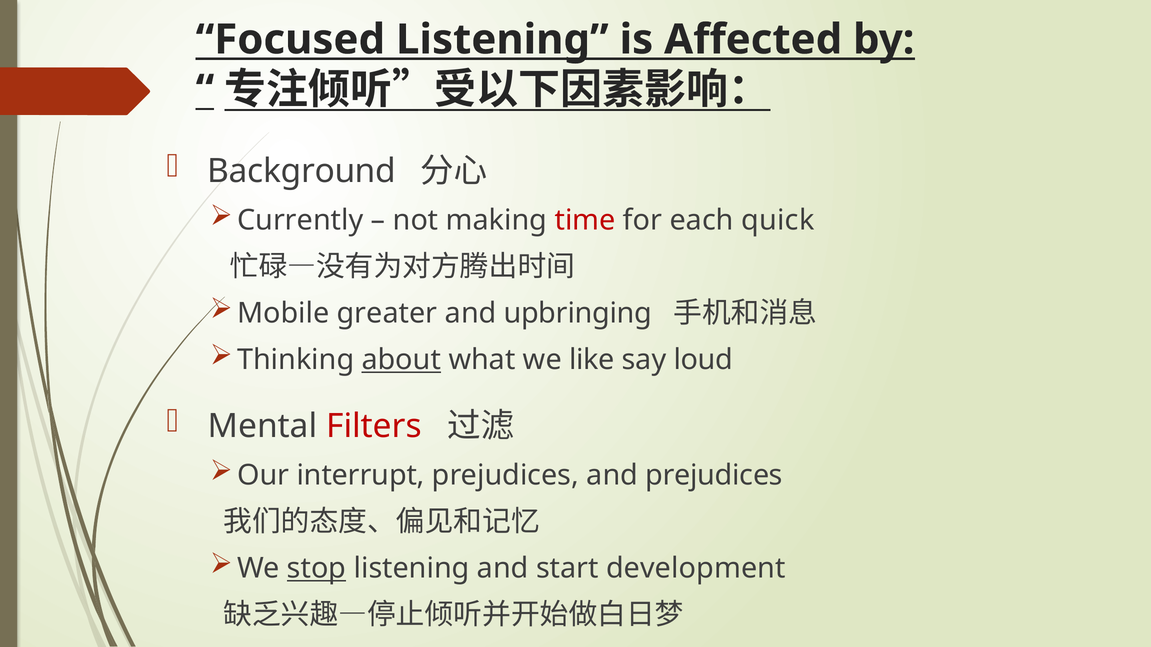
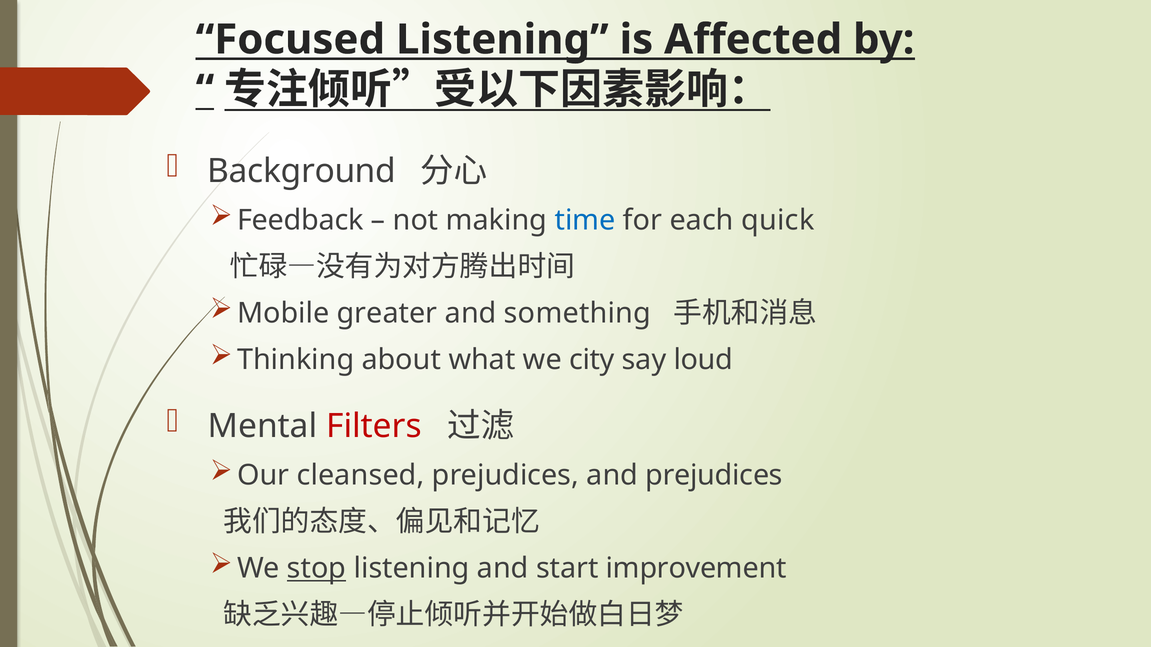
Currently: Currently -> Feedback
time colour: red -> blue
upbringing: upbringing -> something
about underline: present -> none
like: like -> city
interrupt: interrupt -> cleansed
development: development -> improvement
